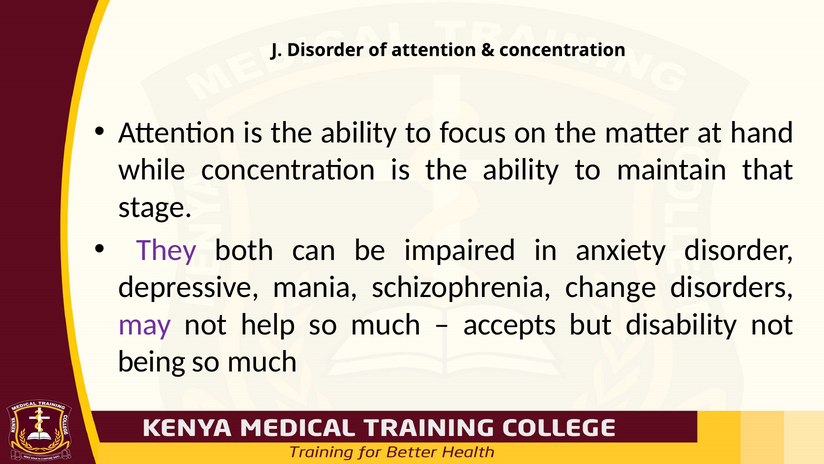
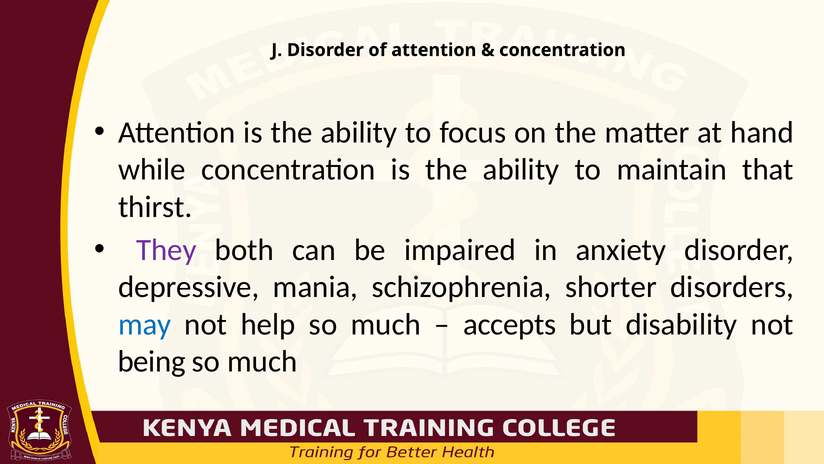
stage: stage -> thirst
change: change -> shorter
may colour: purple -> blue
